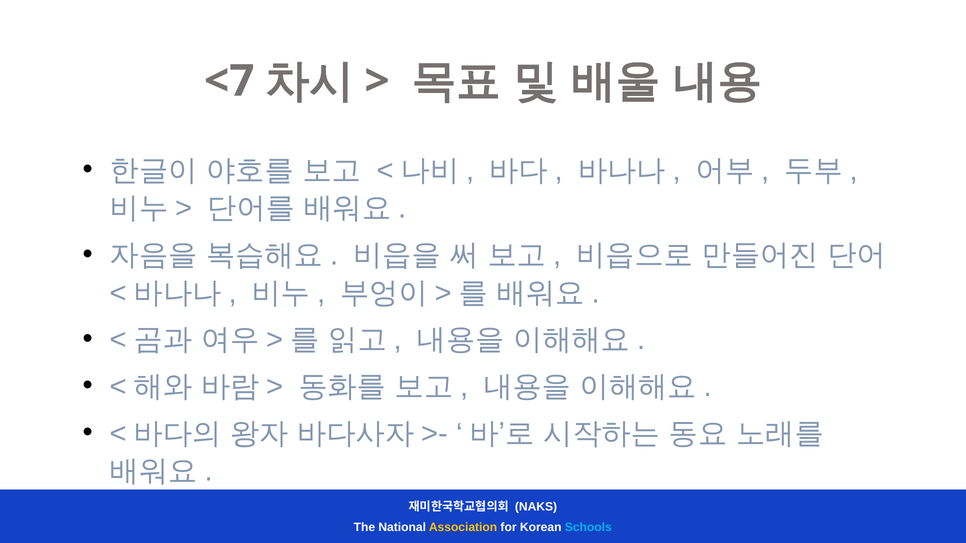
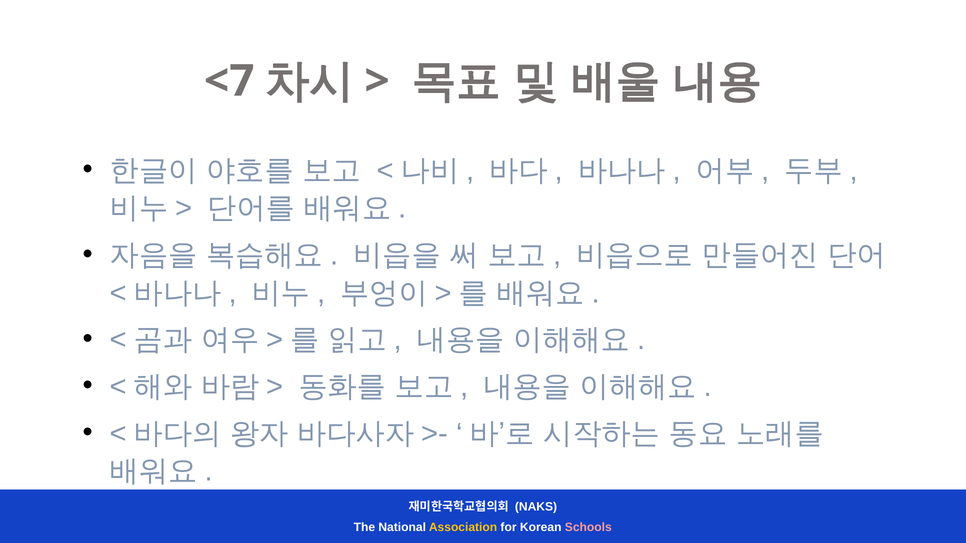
Schools colour: light blue -> pink
